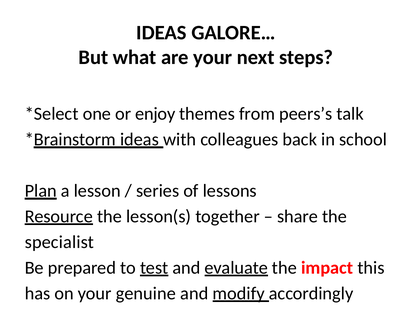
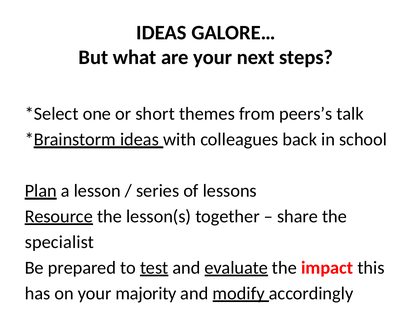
enjoy: enjoy -> short
genuine: genuine -> majority
